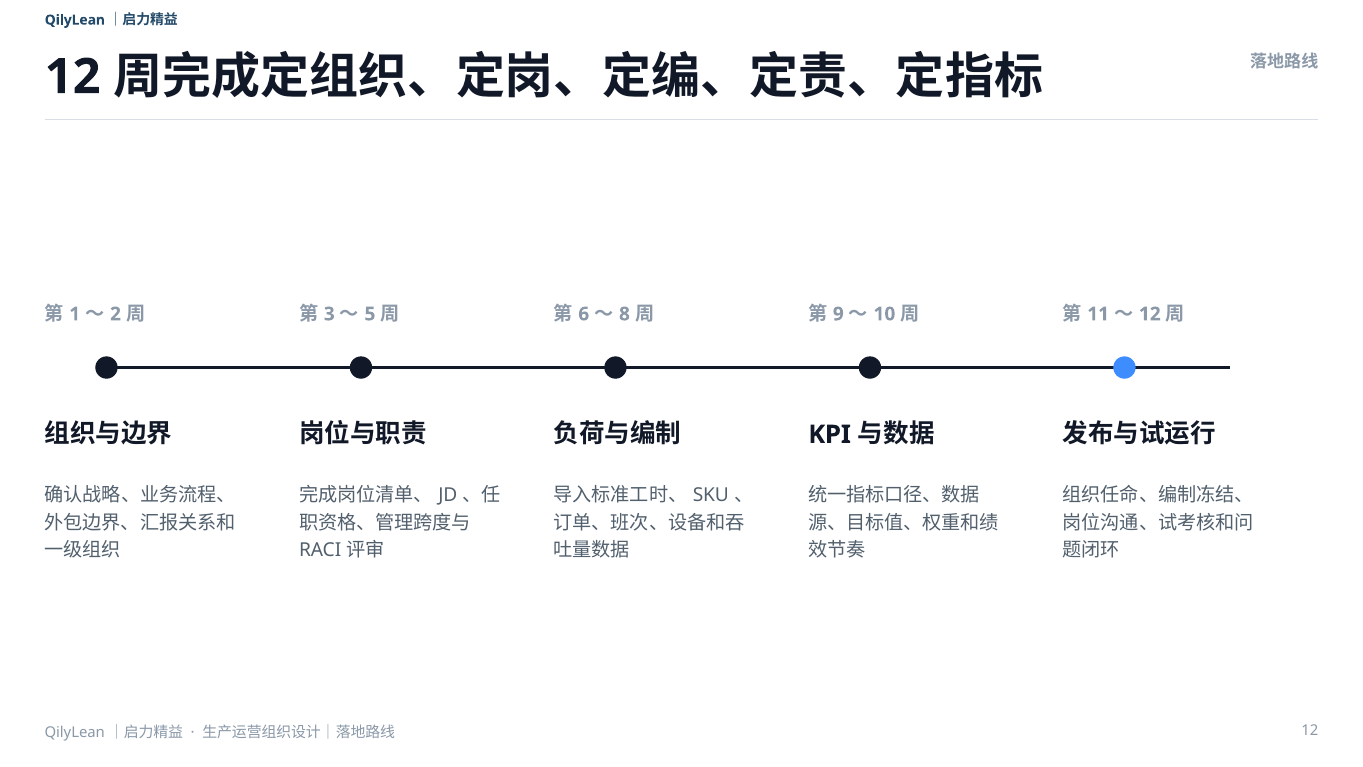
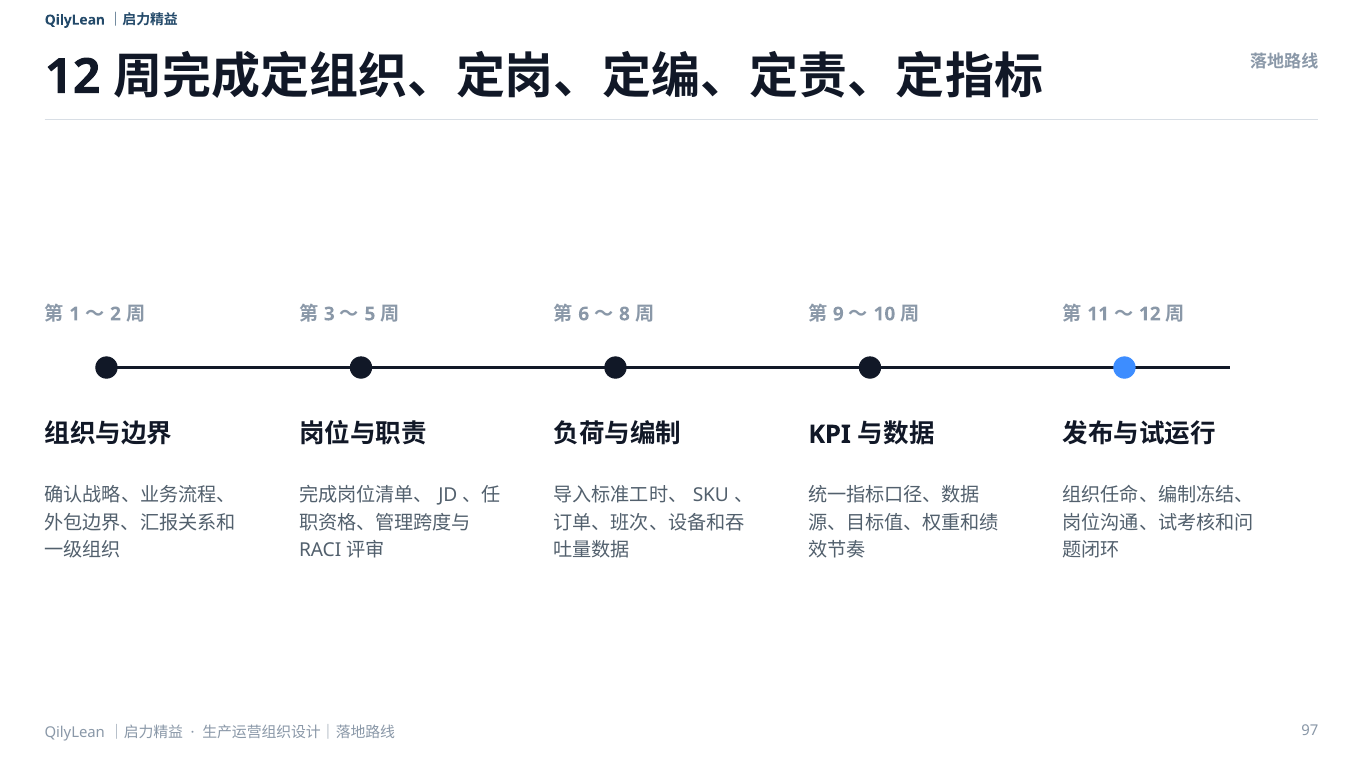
12 at (1310, 731): 12 -> 97
